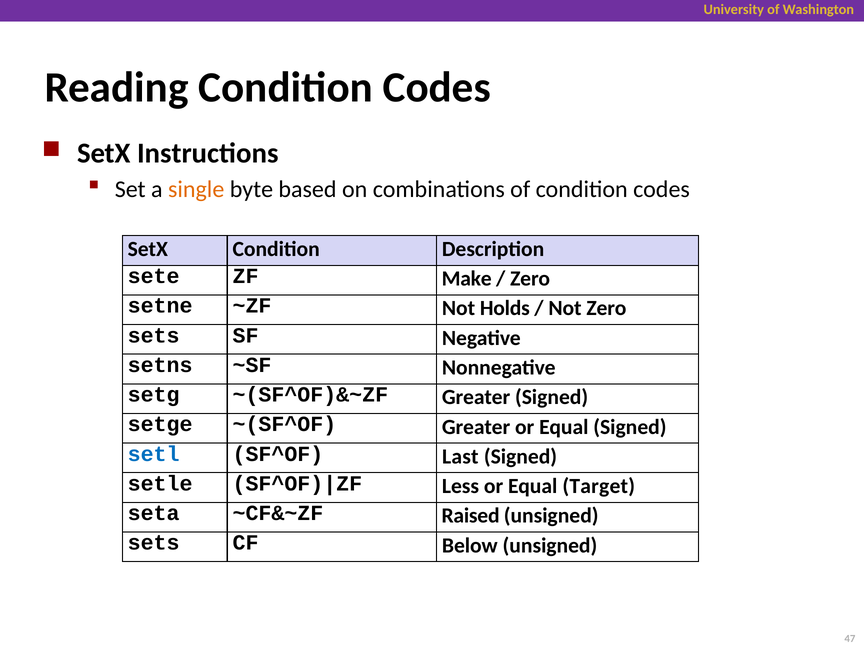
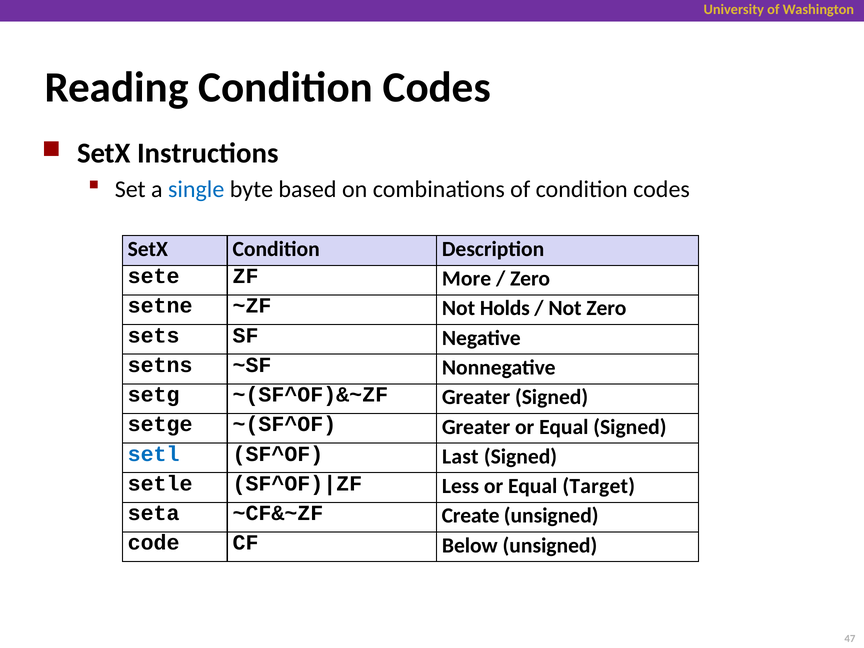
single colour: orange -> blue
Make: Make -> More
Raised: Raised -> Create
sets at (154, 543): sets -> code
